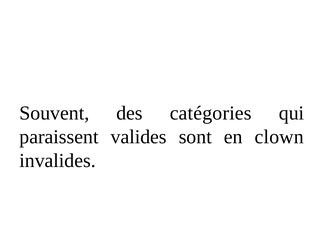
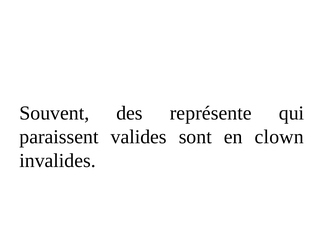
catégories: catégories -> représente
